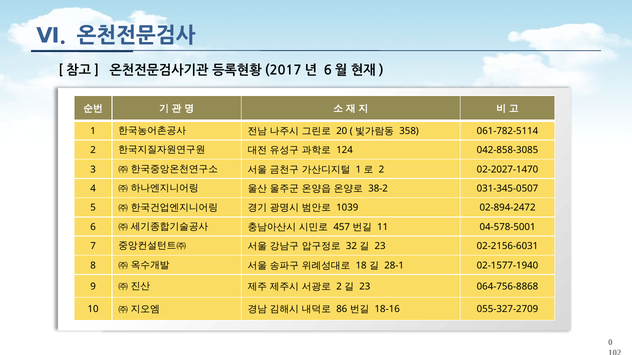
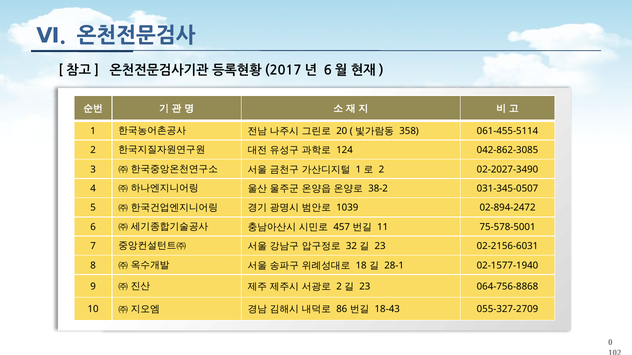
061-782-5114: 061-782-5114 -> 061-455-5114
042-858-3085: 042-858-3085 -> 042-862-3085
02-2027-1470: 02-2027-1470 -> 02-2027-3490
04-578-5001: 04-578-5001 -> 75-578-5001
18-16: 18-16 -> 18-43
